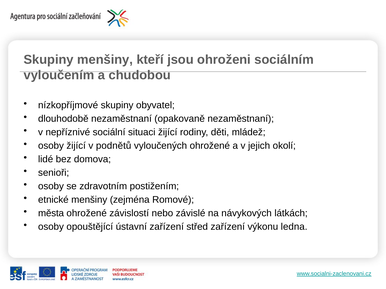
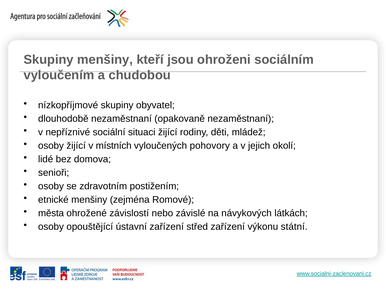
podnětů: podnětů -> místních
vyloučených ohrožené: ohrožené -> pohovory
ledna: ledna -> státní
